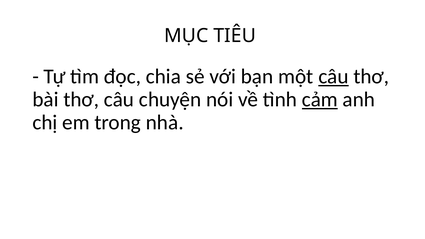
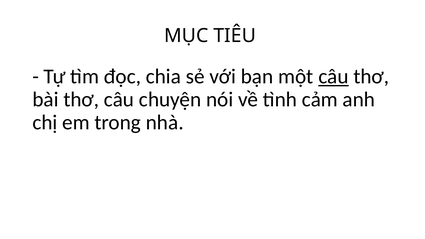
cảm underline: present -> none
